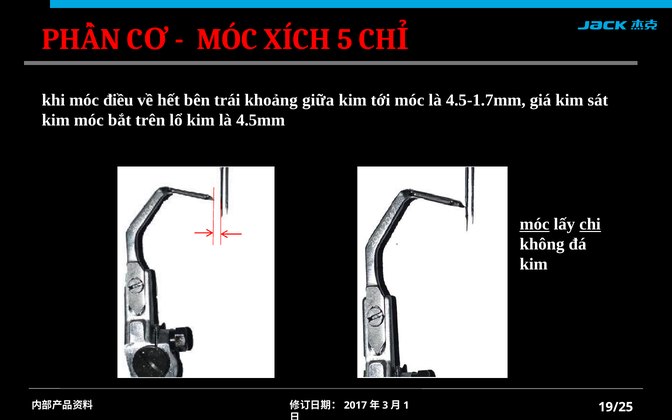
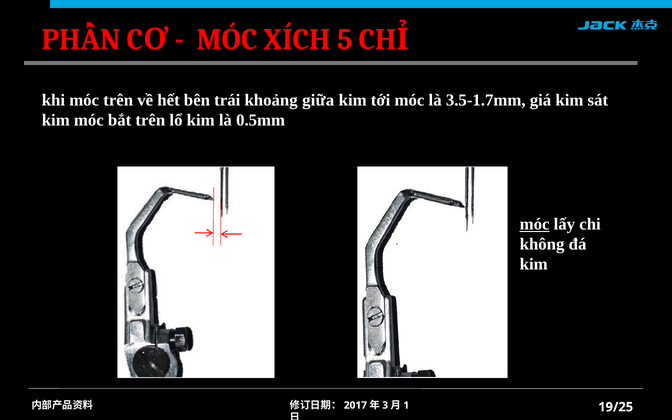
móc điều: điều -> trên
4.5-1.7mm: 4.5-1.7mm -> 3.5-1.7mm
4.5mm: 4.5mm -> 0.5mm
chi underline: present -> none
